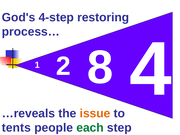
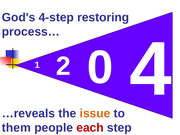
8: 8 -> 0
tents: tents -> them
each colour: green -> red
